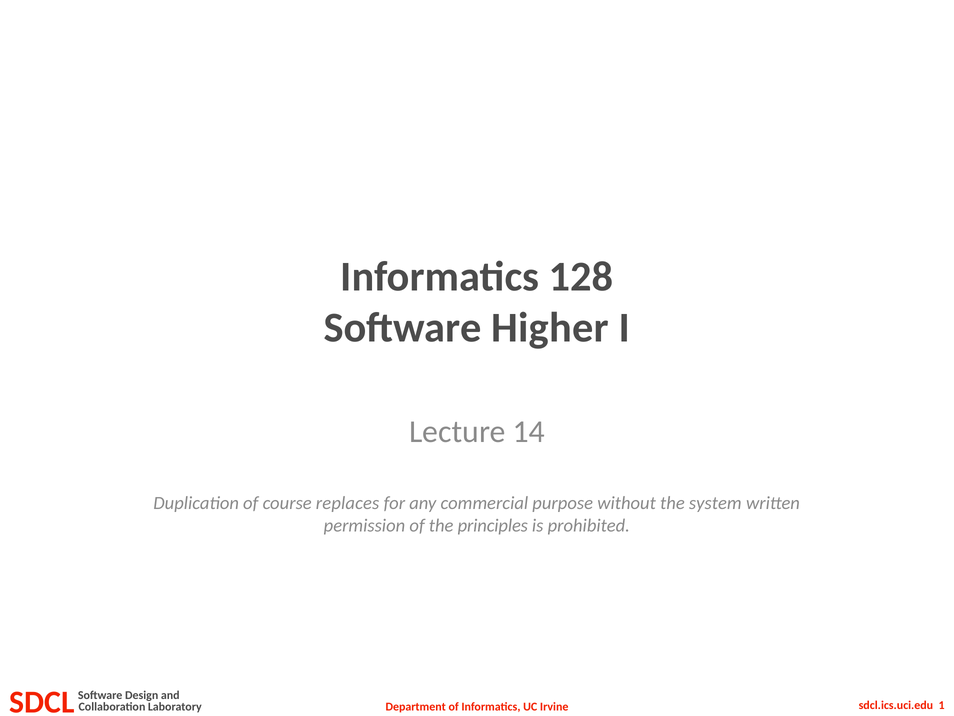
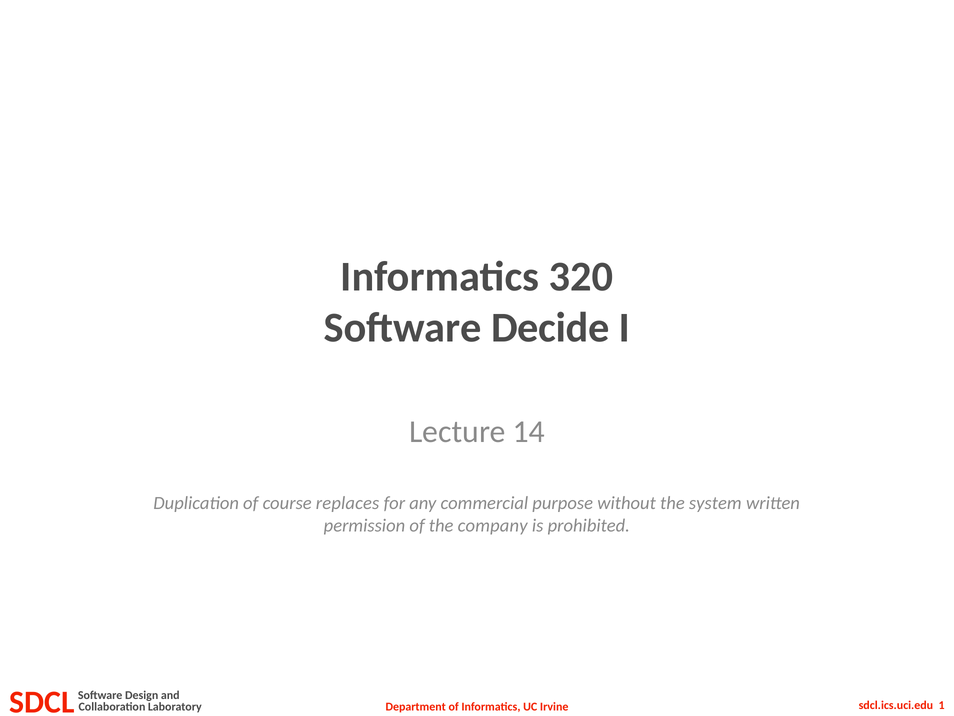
128: 128 -> 320
Higher: Higher -> Decide
principles: principles -> company
